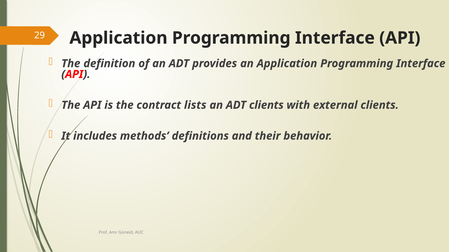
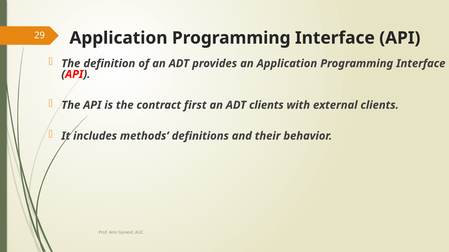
lists: lists -> first
